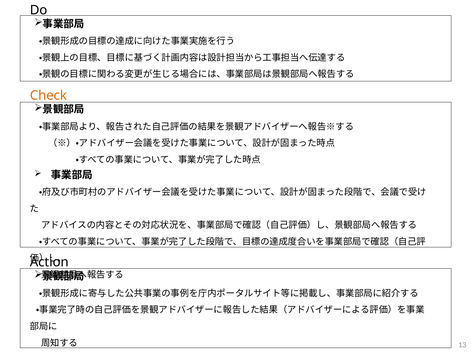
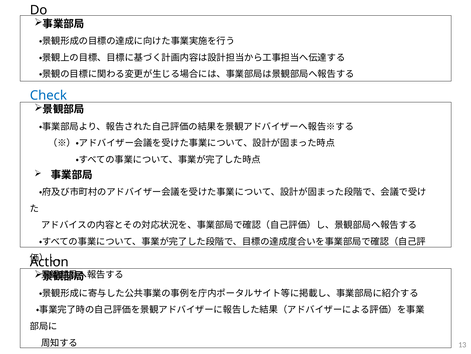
Check colour: orange -> blue
